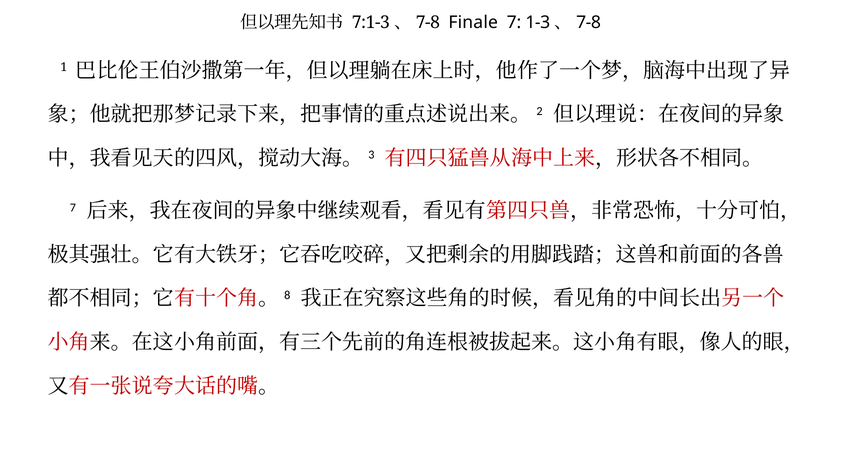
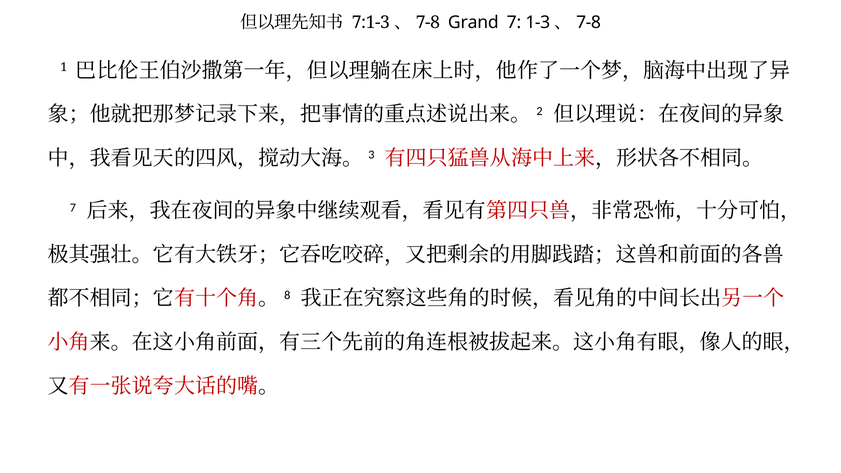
Finale: Finale -> Grand
